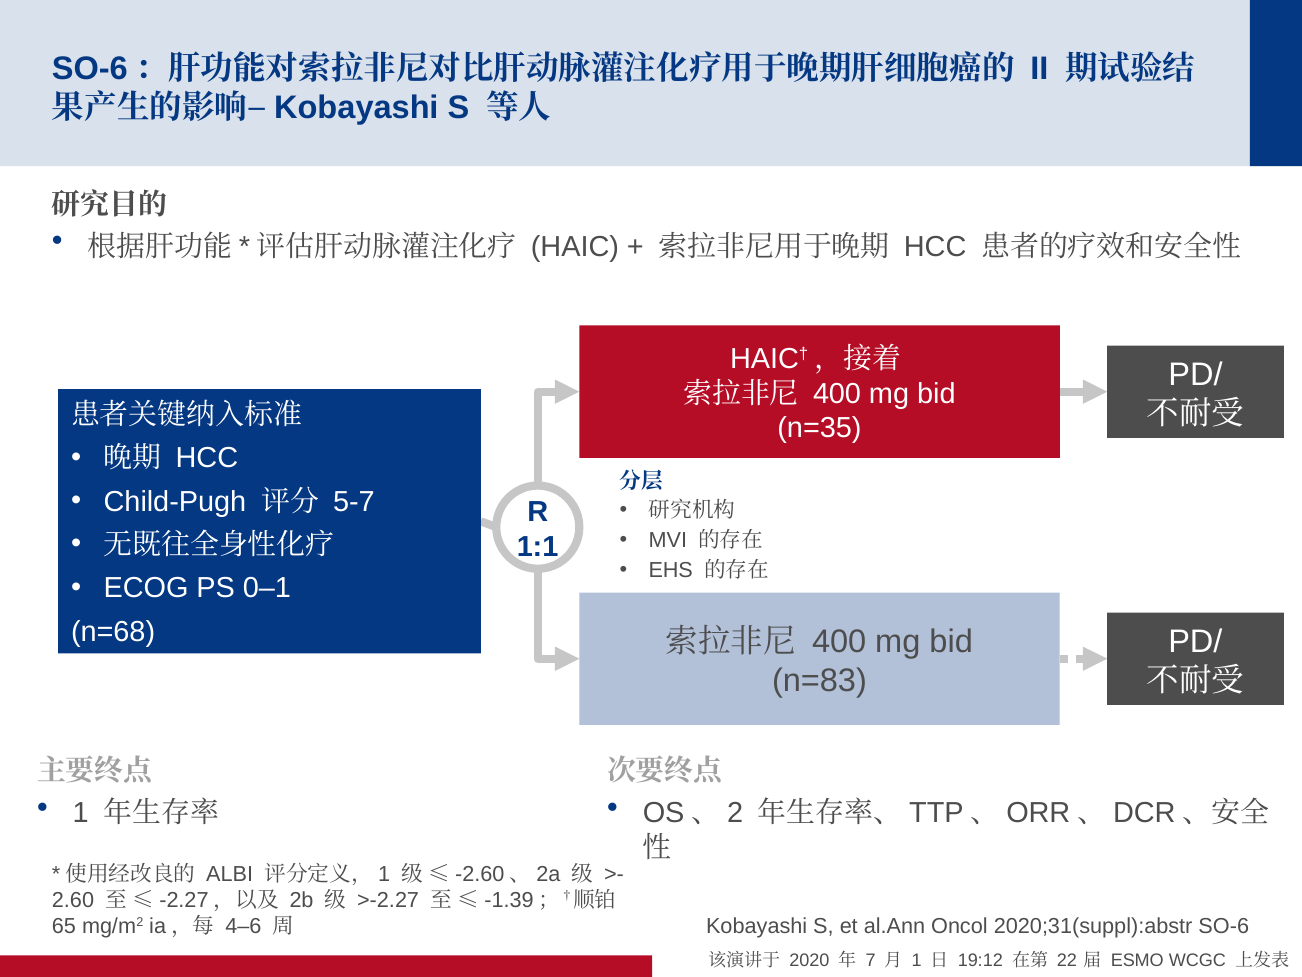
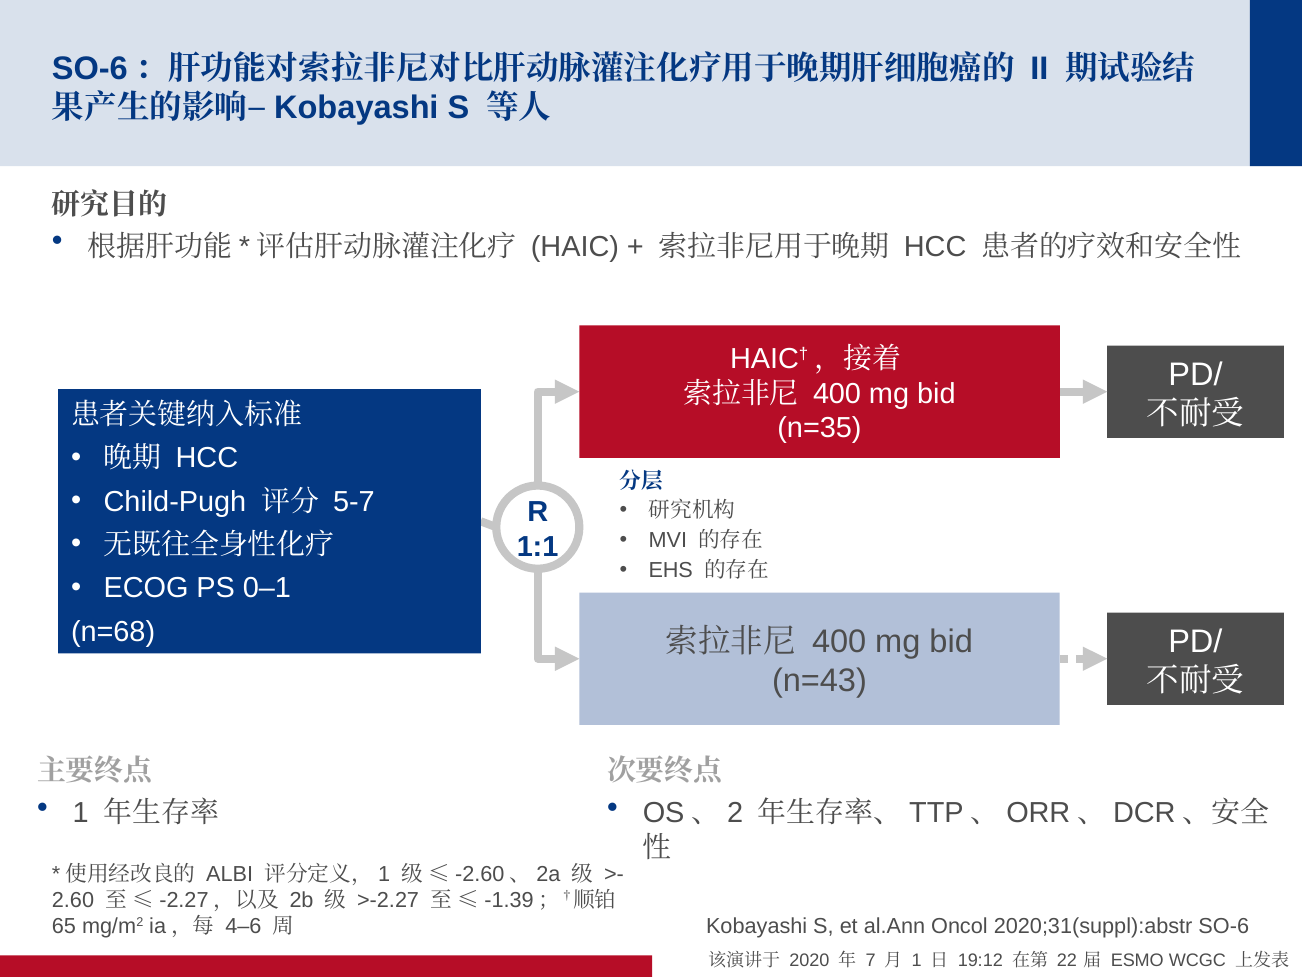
n=83: n=83 -> n=43
